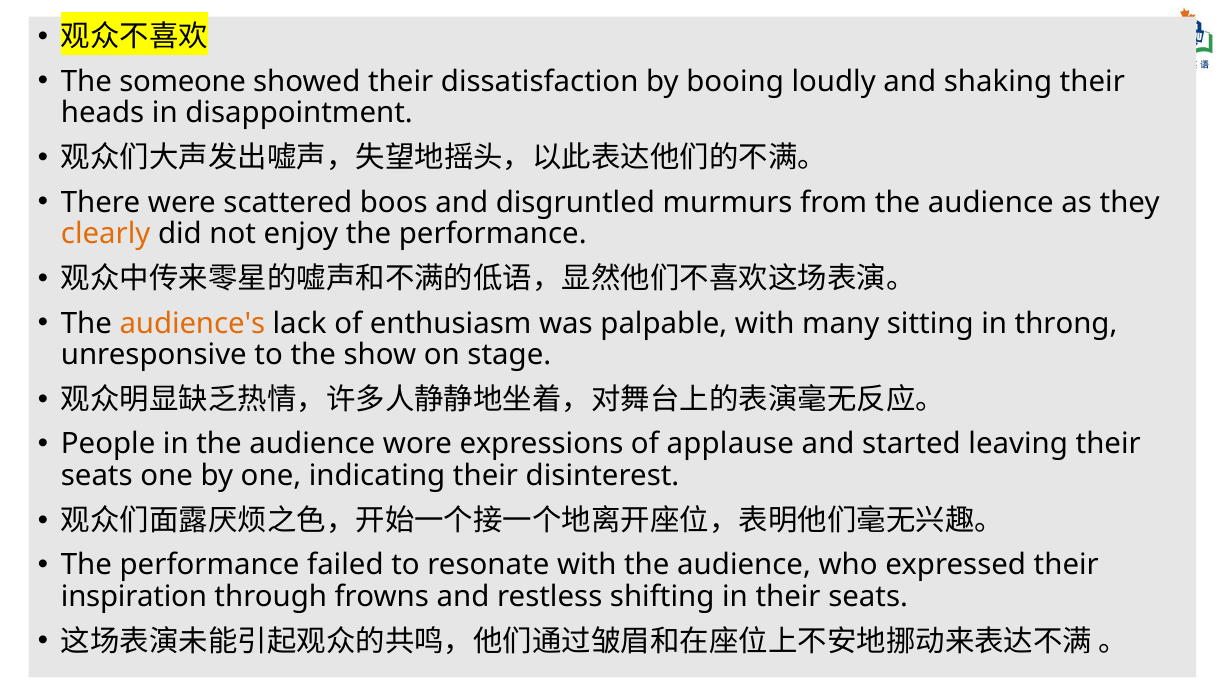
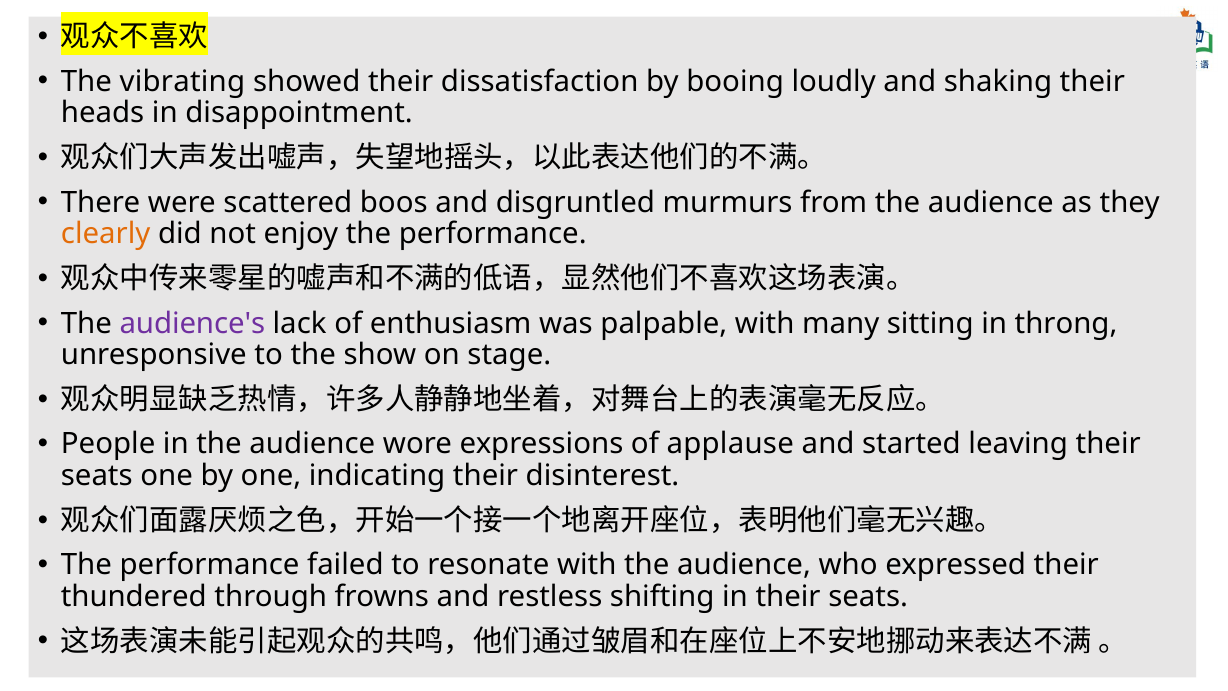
someone: someone -> vibrating
audience's colour: orange -> purple
inspiration: inspiration -> thundered
